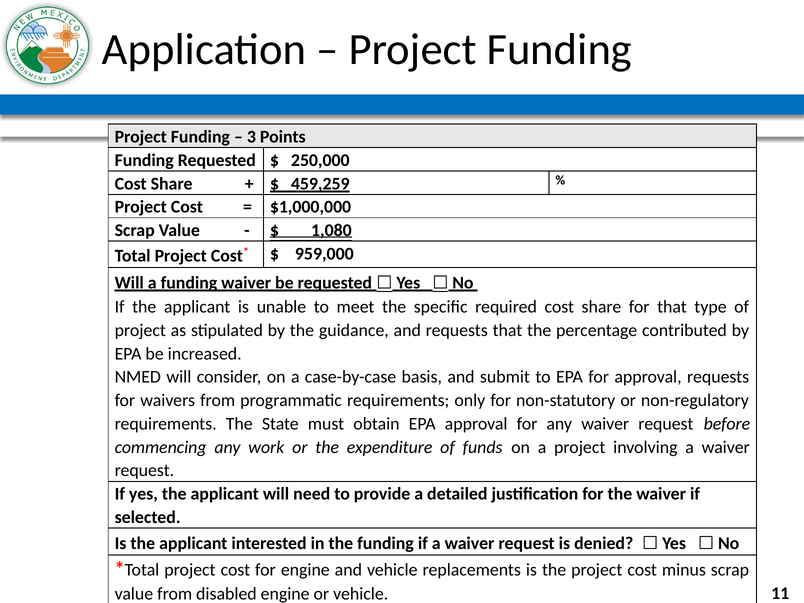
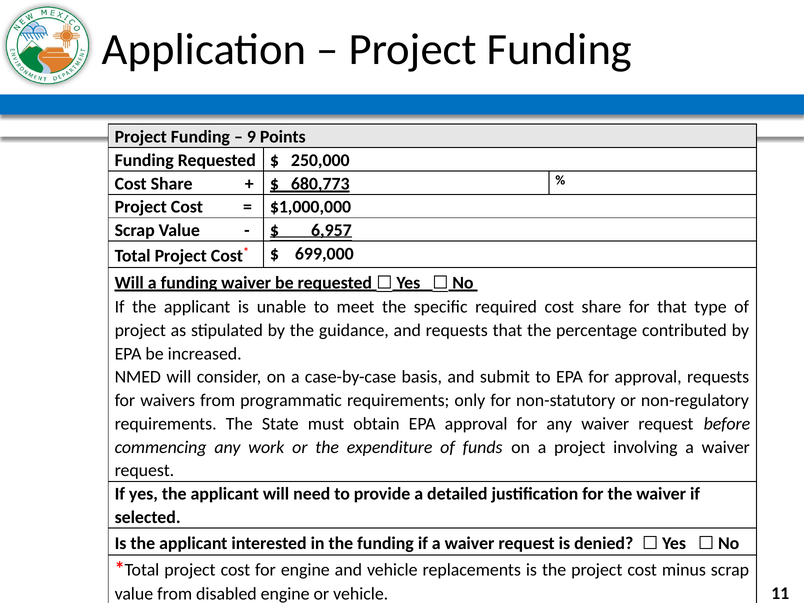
3: 3 -> 9
459,259: 459,259 -> 680,773
1,080: 1,080 -> 6,957
959,000: 959,000 -> 699,000
